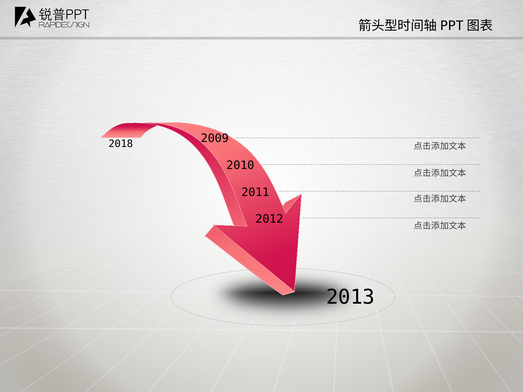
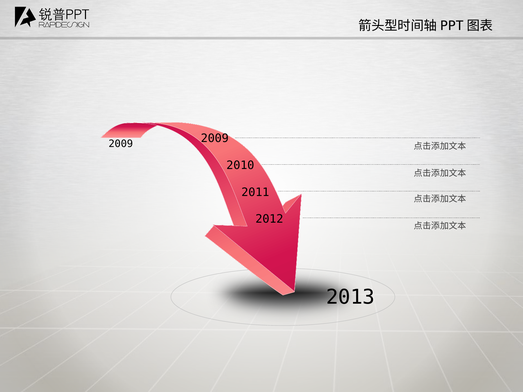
2018 at (121, 144): 2018 -> 2009
